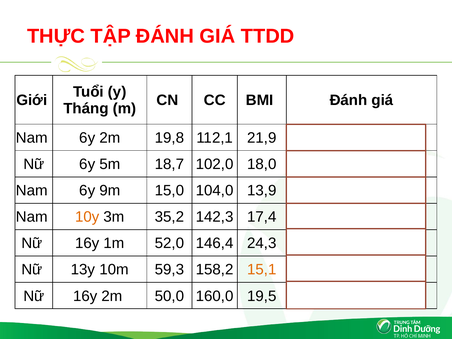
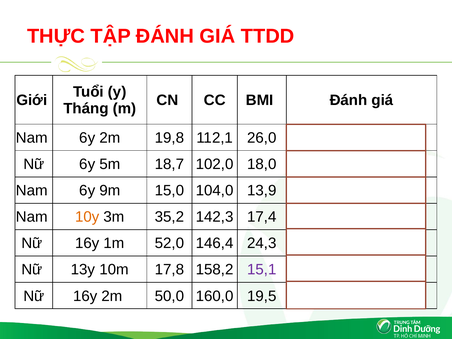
21,9: 21,9 -> 26,0
59,3: 59,3 -> 17,8
15,1 colour: orange -> purple
